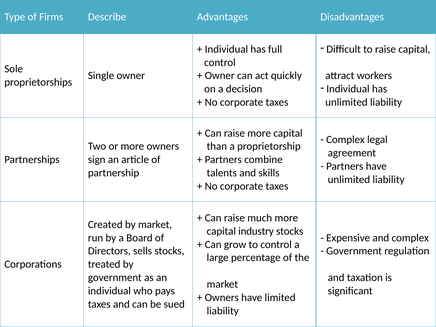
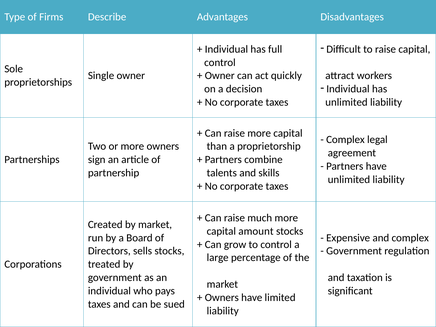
industry: industry -> amount
